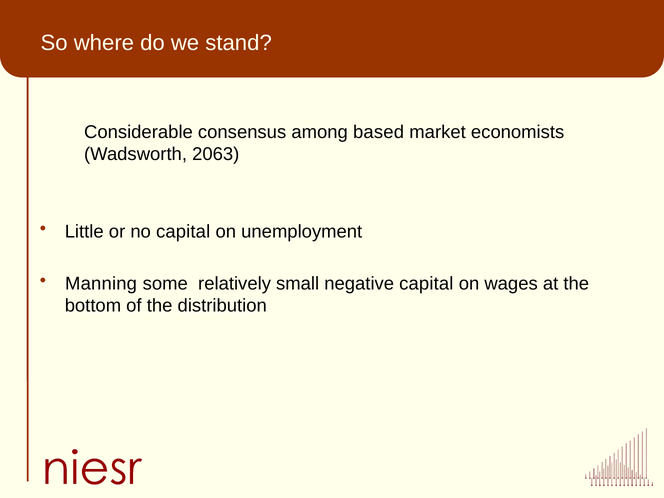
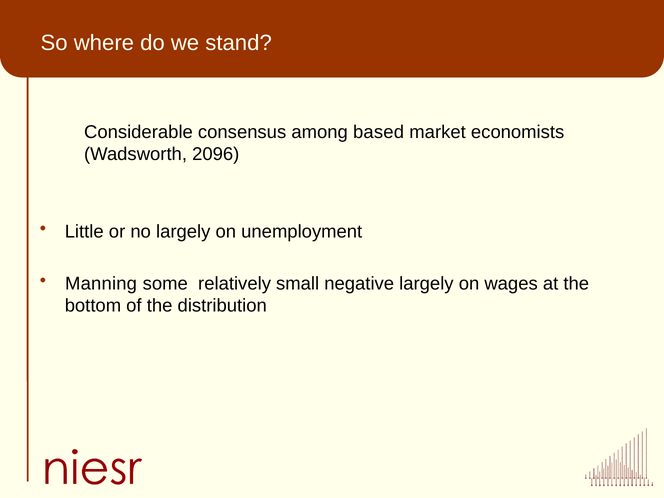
2063: 2063 -> 2096
no capital: capital -> largely
negative capital: capital -> largely
